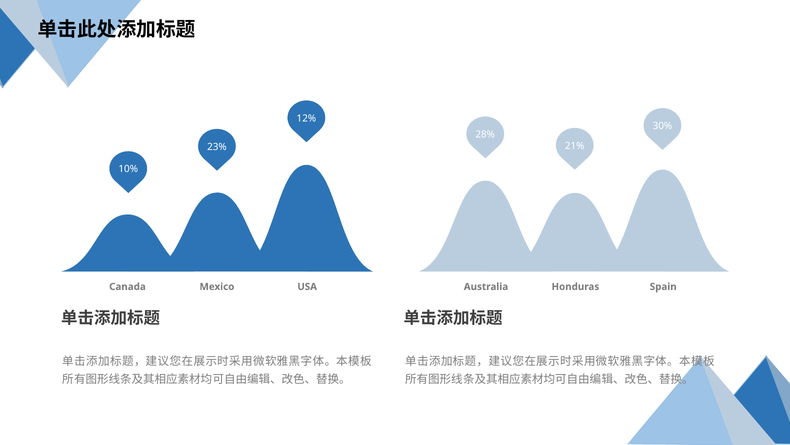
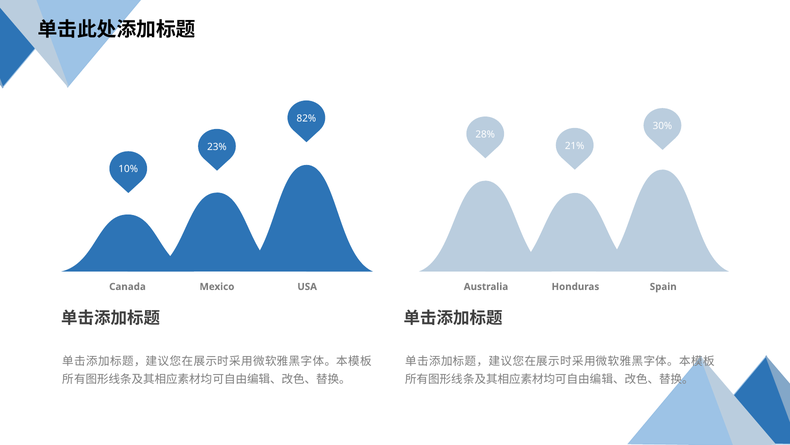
12%: 12% -> 82%
